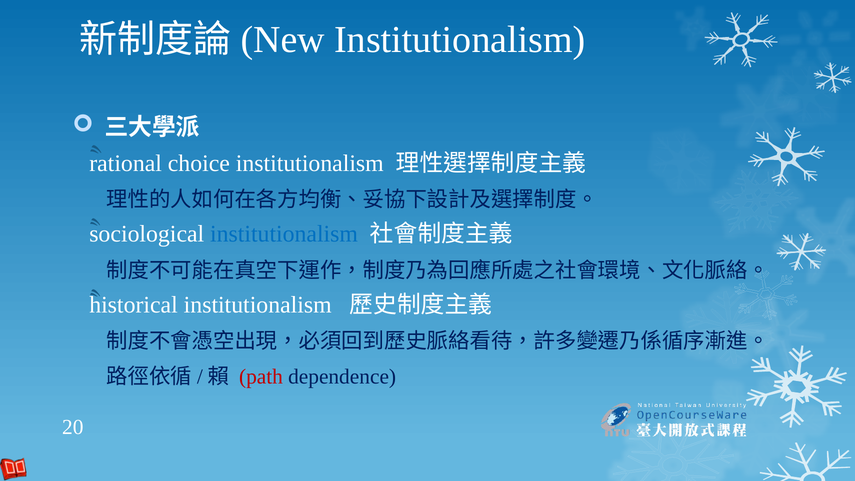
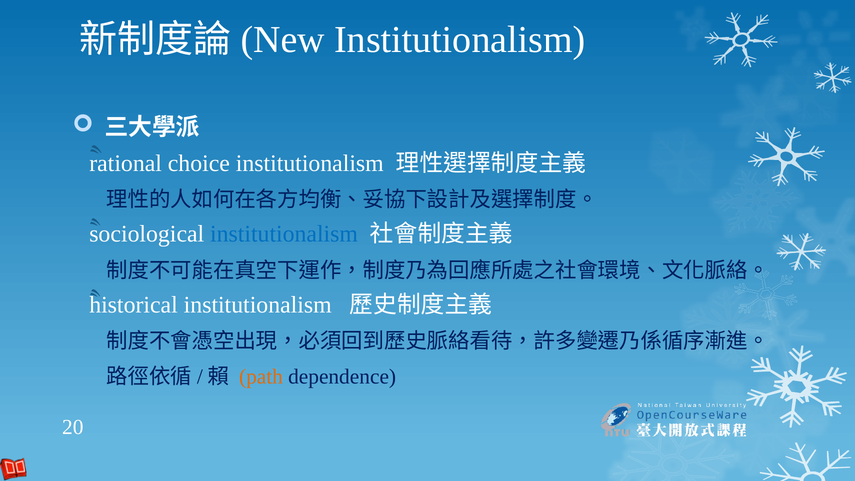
path colour: red -> orange
